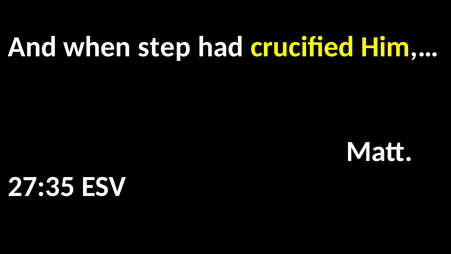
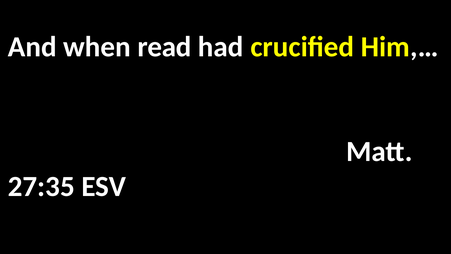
step: step -> read
